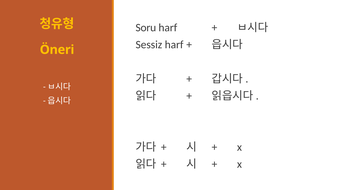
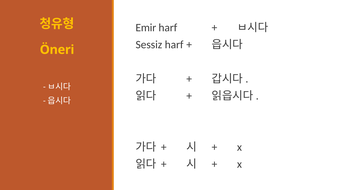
Soru: Soru -> Emir
